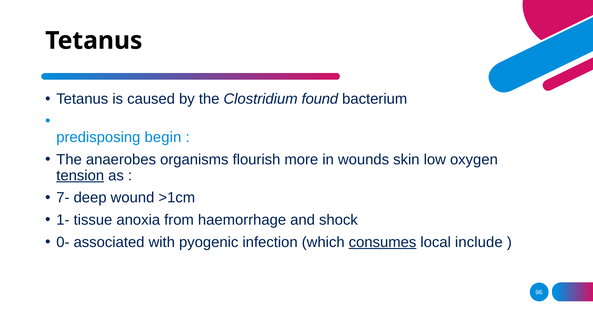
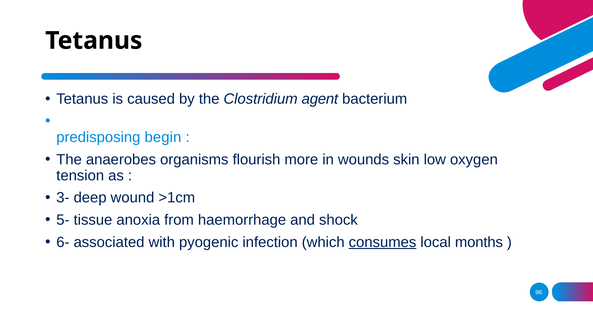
found: found -> agent
tension underline: present -> none
7-: 7- -> 3-
1-: 1- -> 5-
0-: 0- -> 6-
include: include -> months
